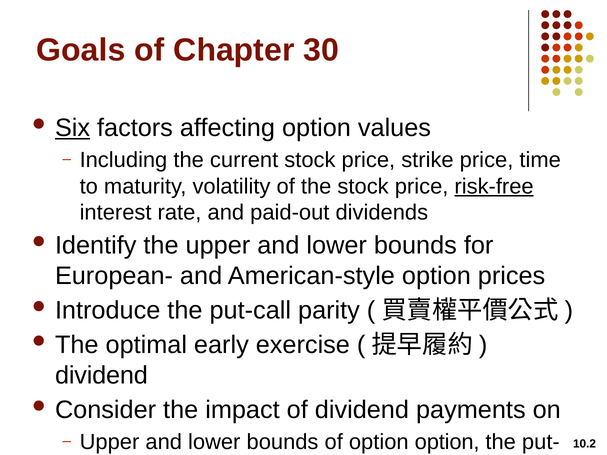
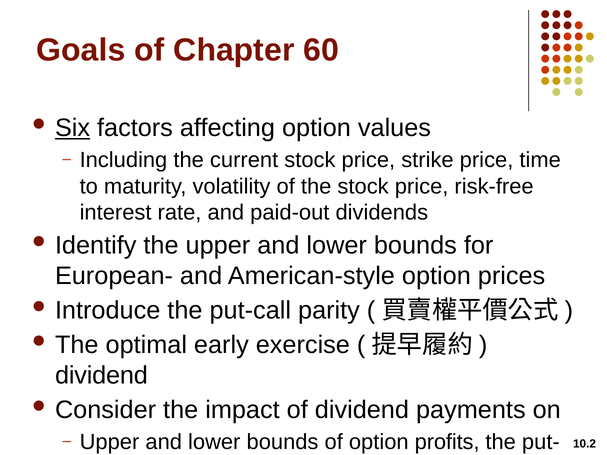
30: 30 -> 60
risk-free underline: present -> none
option option: option -> profits
